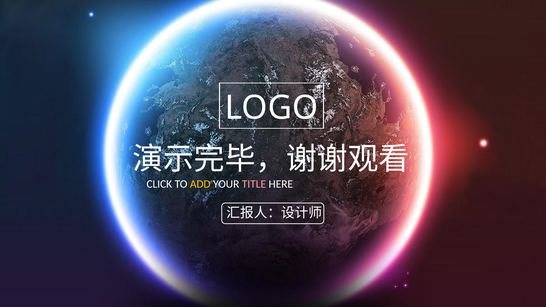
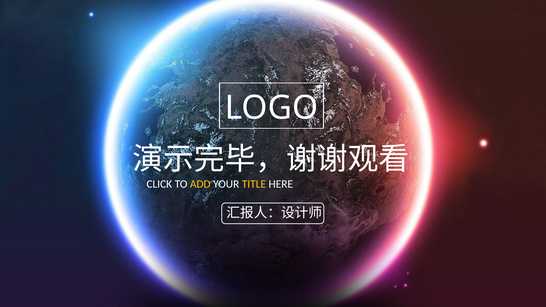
TITLE colour: pink -> yellow
